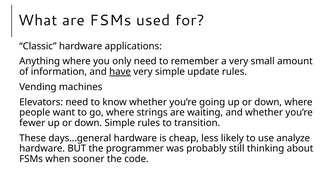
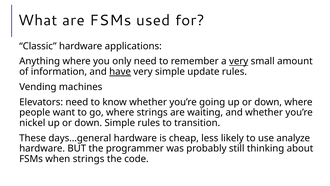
very at (239, 61) underline: none -> present
fewer: fewer -> nickel
when sooner: sooner -> strings
